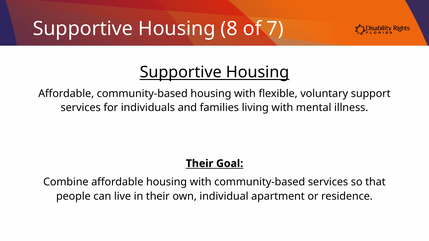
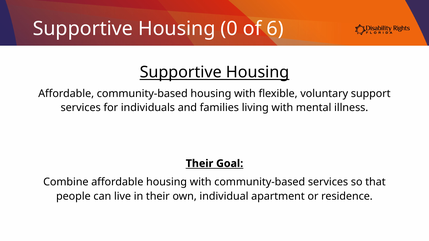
8: 8 -> 0
7: 7 -> 6
